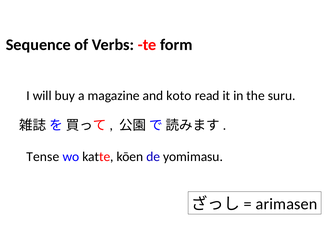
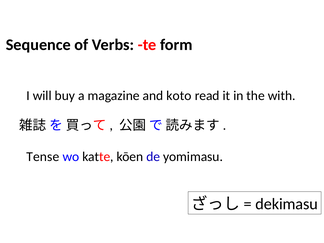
suru: suru -> with
arimasen: arimasen -> dekimasu
